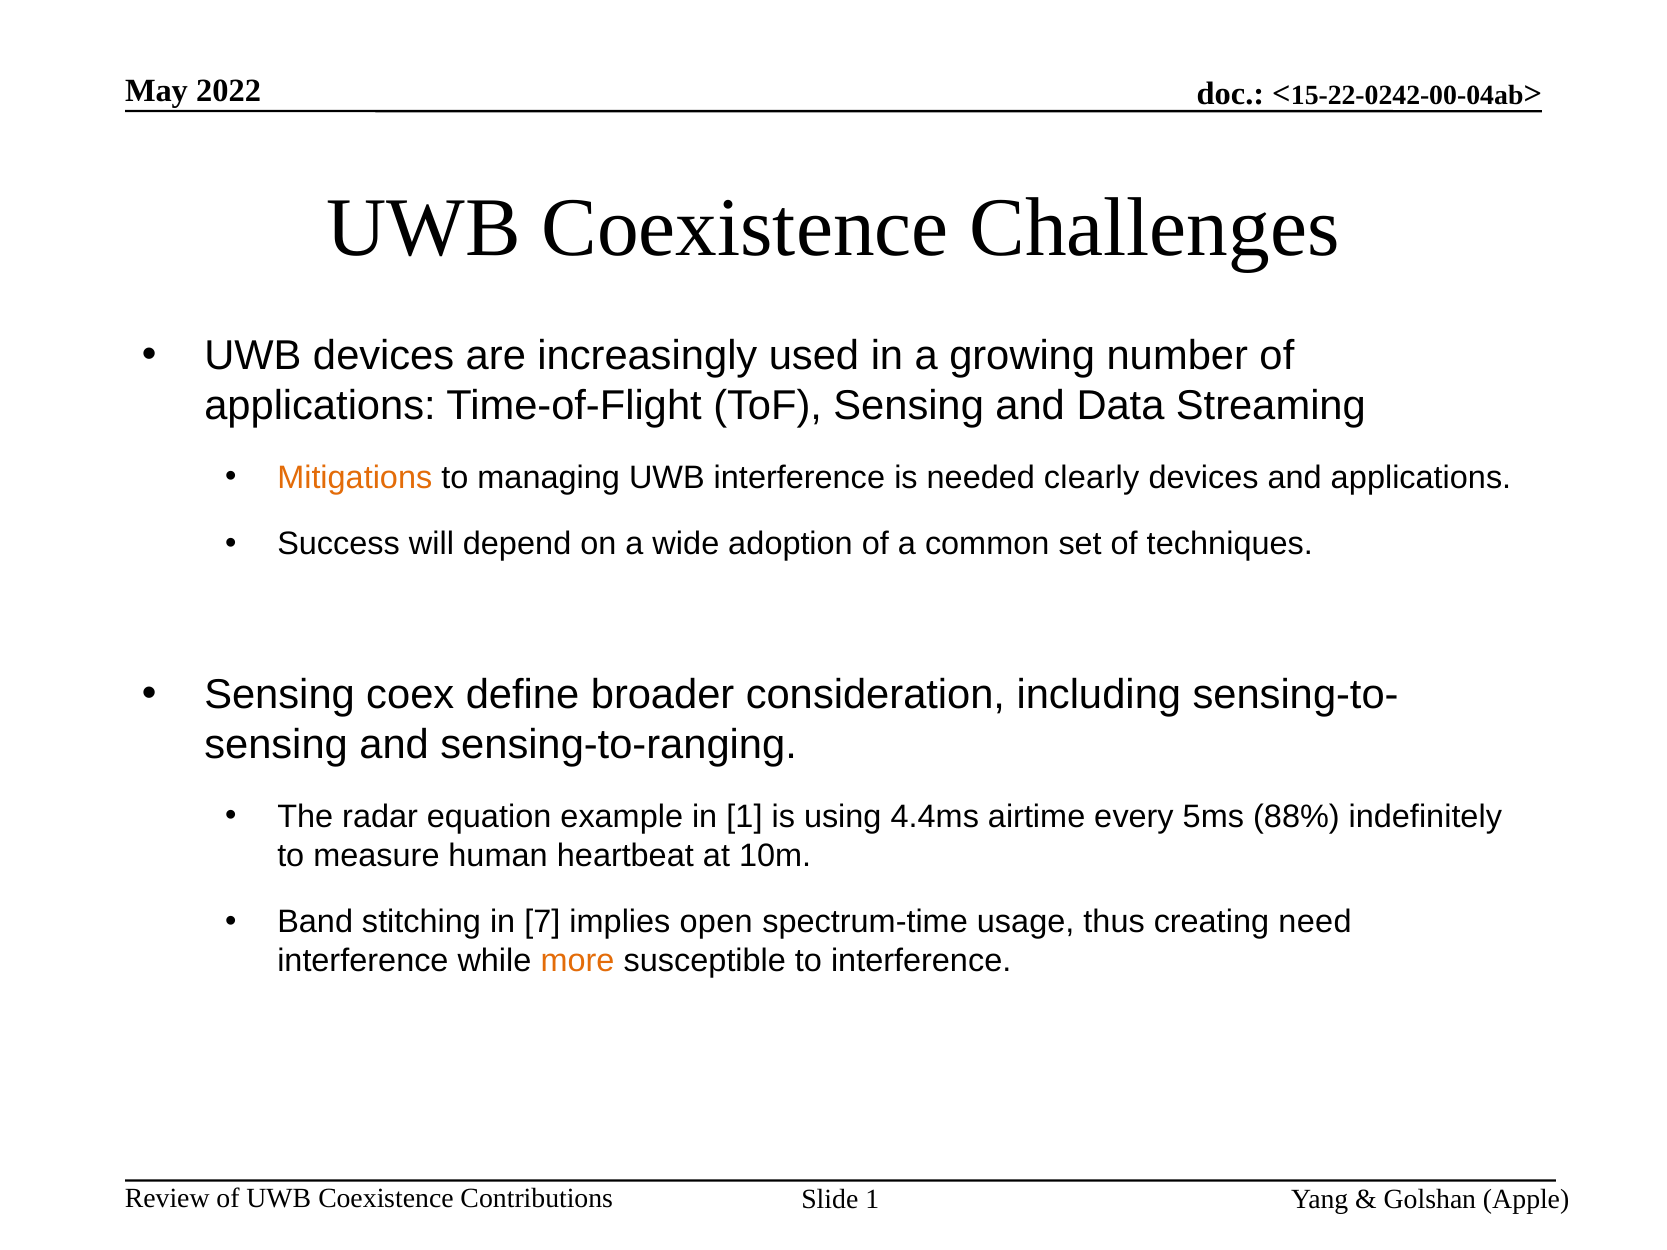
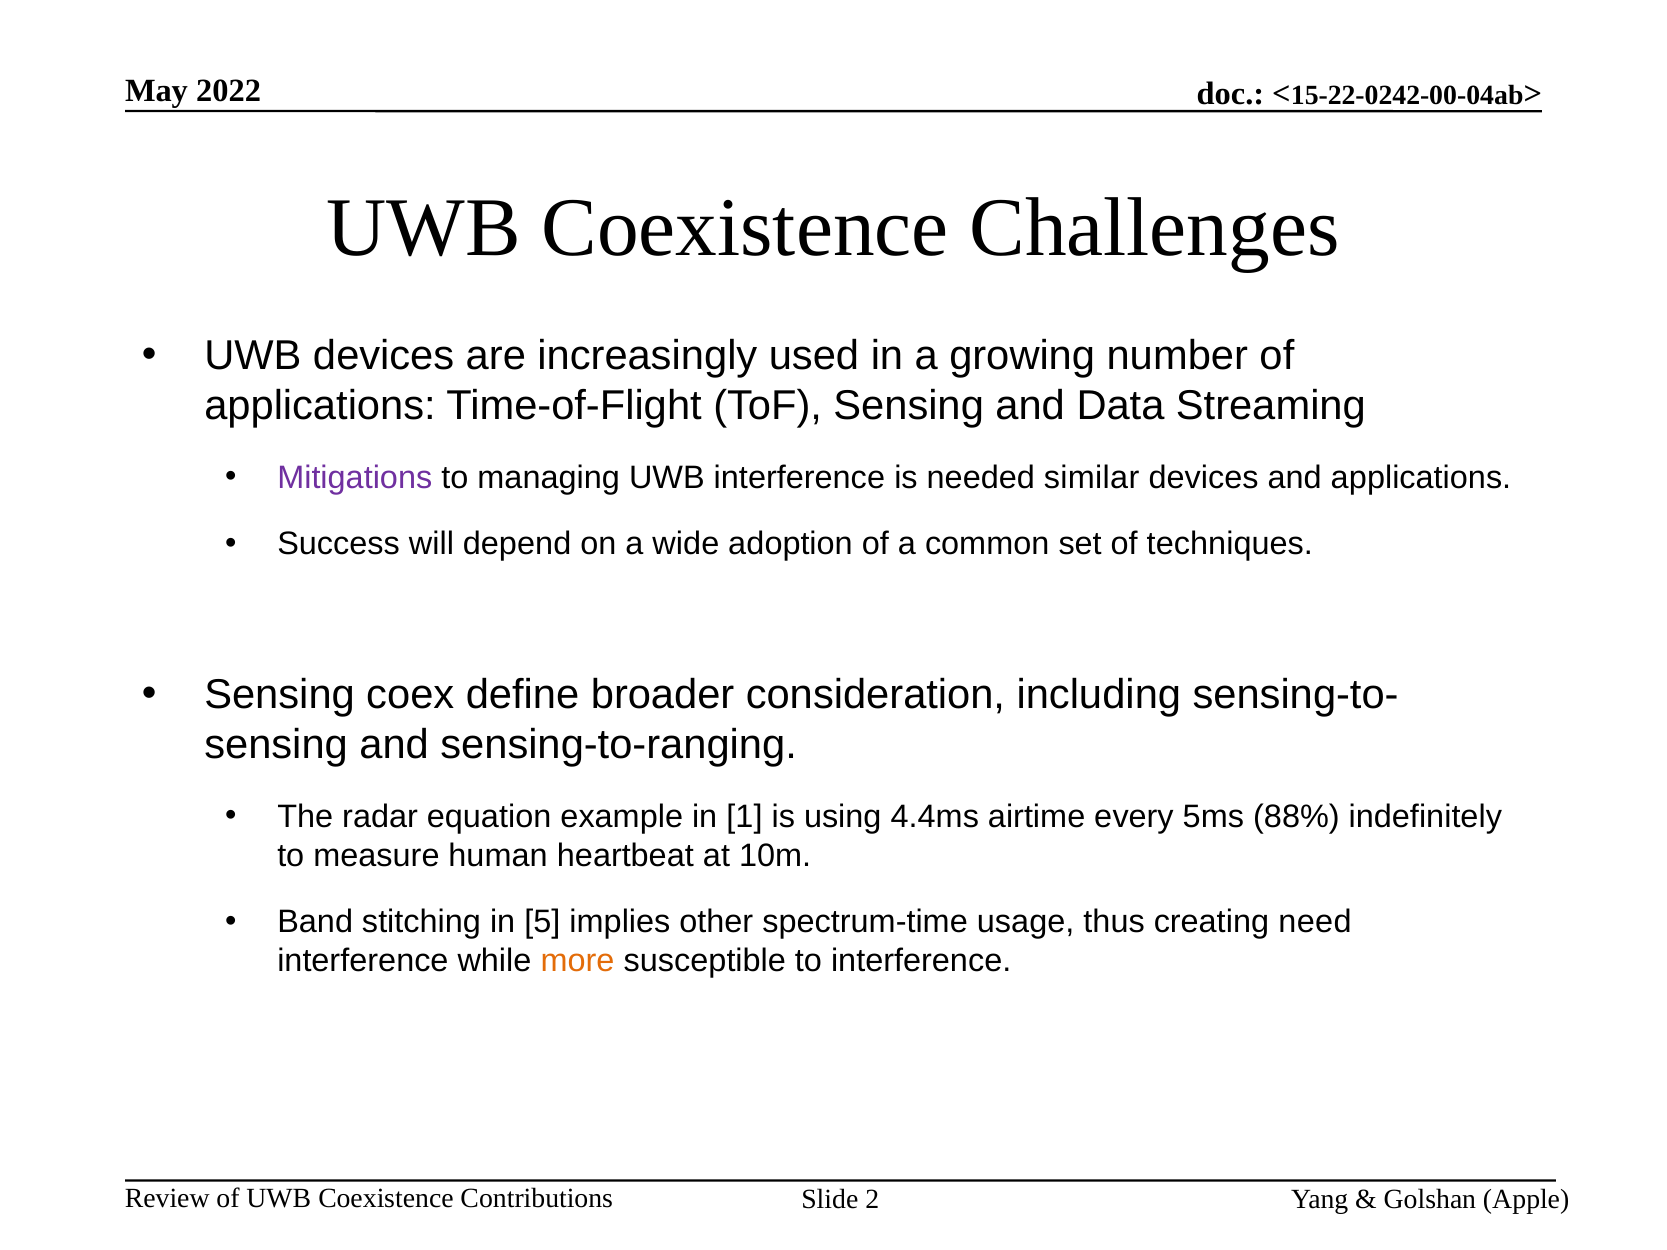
Mitigations colour: orange -> purple
clearly: clearly -> similar
7: 7 -> 5
open: open -> other
Slide 1: 1 -> 2
